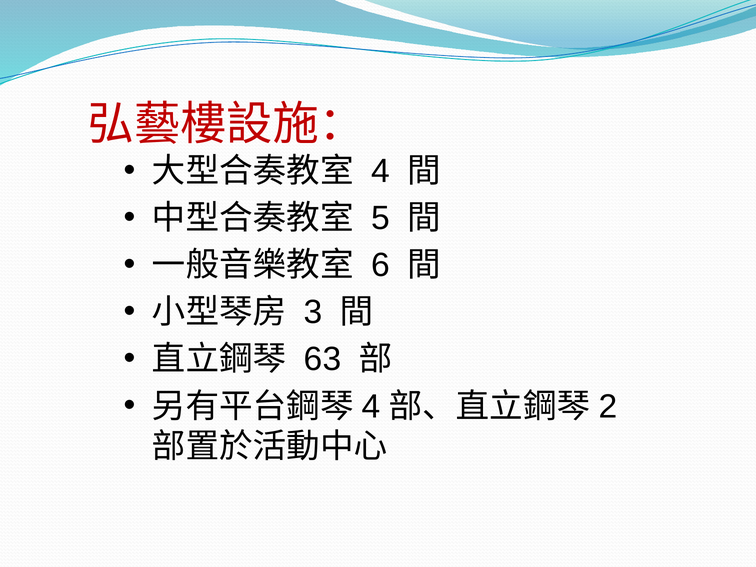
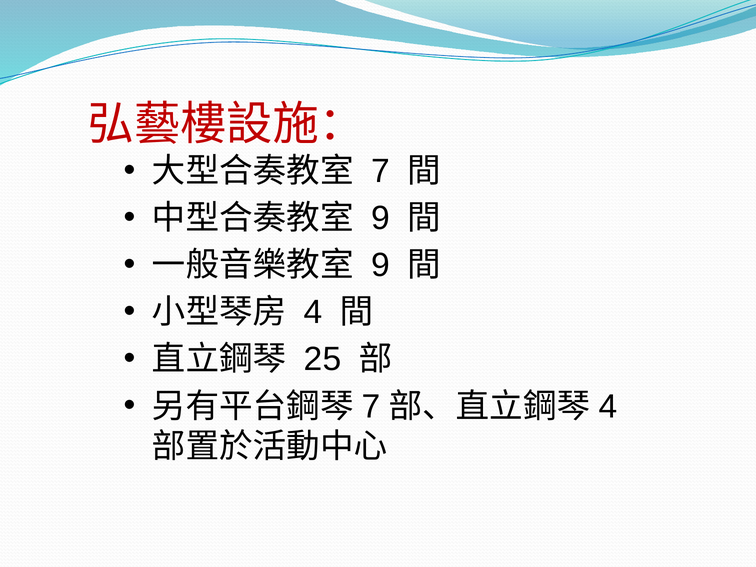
4 at (381, 171): 4 -> 7
5 at (381, 218): 5 -> 9
6 at (381, 265): 6 -> 9
3 at (313, 312): 3 -> 4
63: 63 -> 25
4 at (371, 406): 4 -> 7
2 at (608, 406): 2 -> 4
